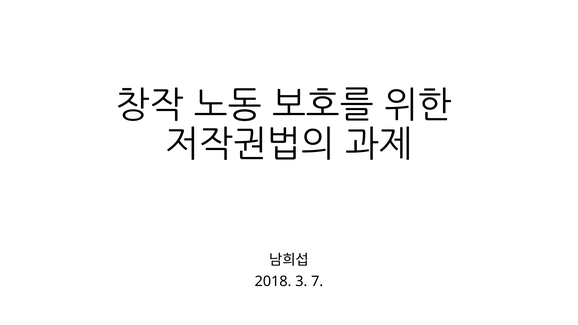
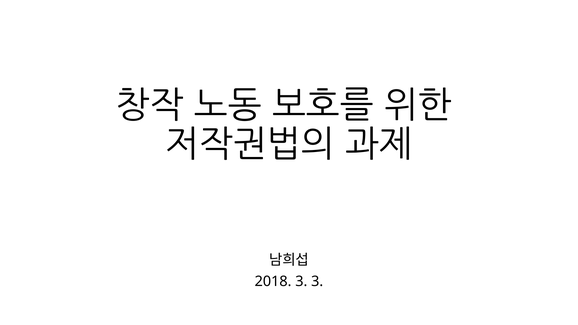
3 7: 7 -> 3
